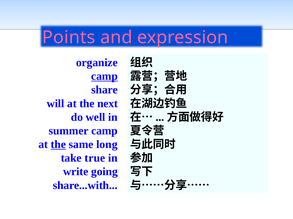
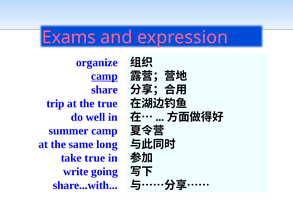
Points: Points -> Exams
will: will -> trip
the next: next -> true
the at (58, 145) underline: present -> none
